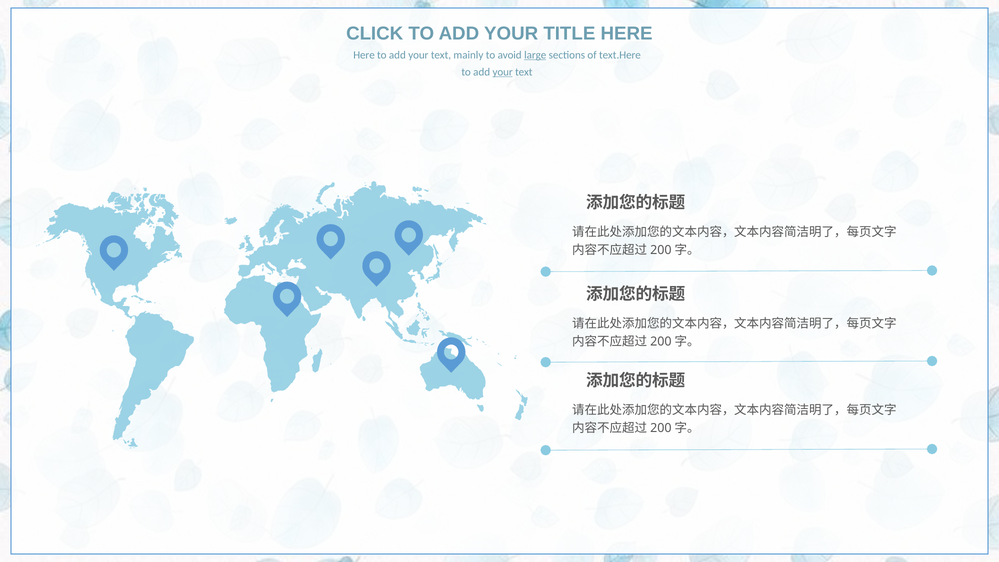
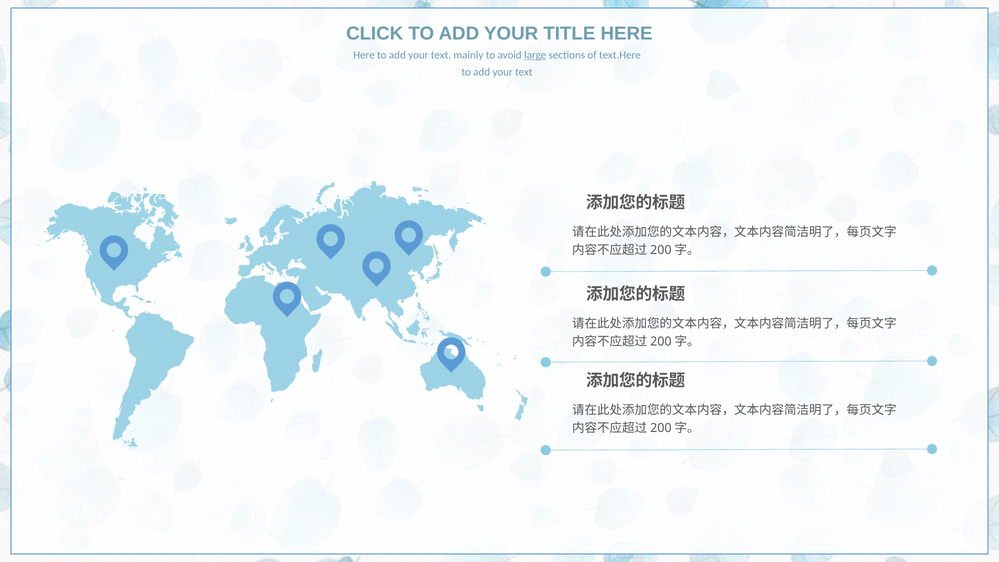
your at (503, 72) underline: present -> none
